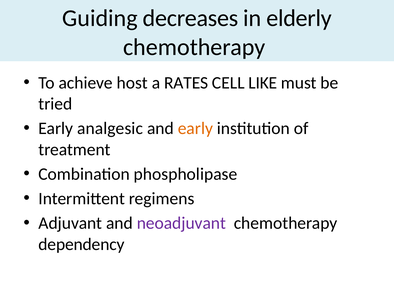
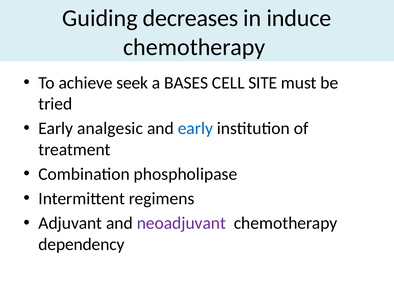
elderly: elderly -> induce
host: host -> seek
RATES: RATES -> BASES
LIKE: LIKE -> SITE
early at (195, 128) colour: orange -> blue
